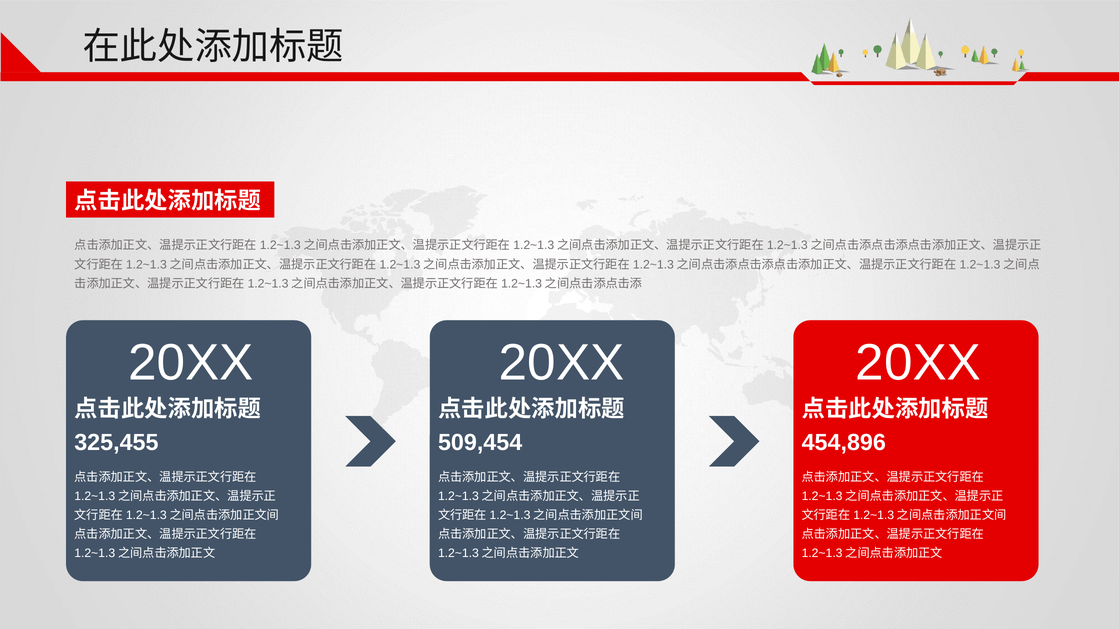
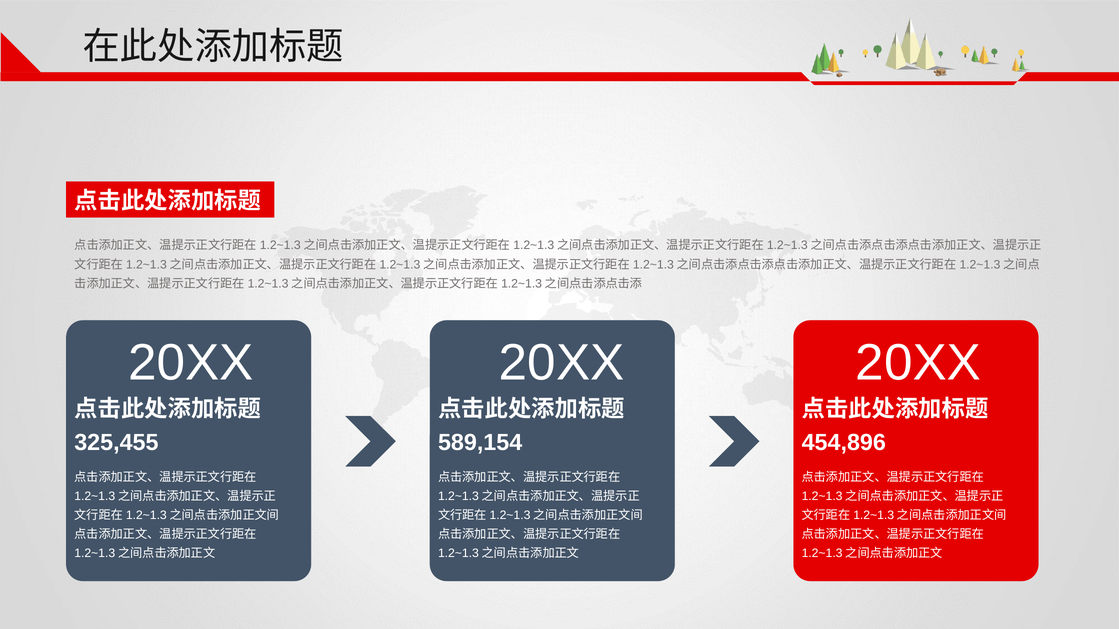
509,454: 509,454 -> 589,154
